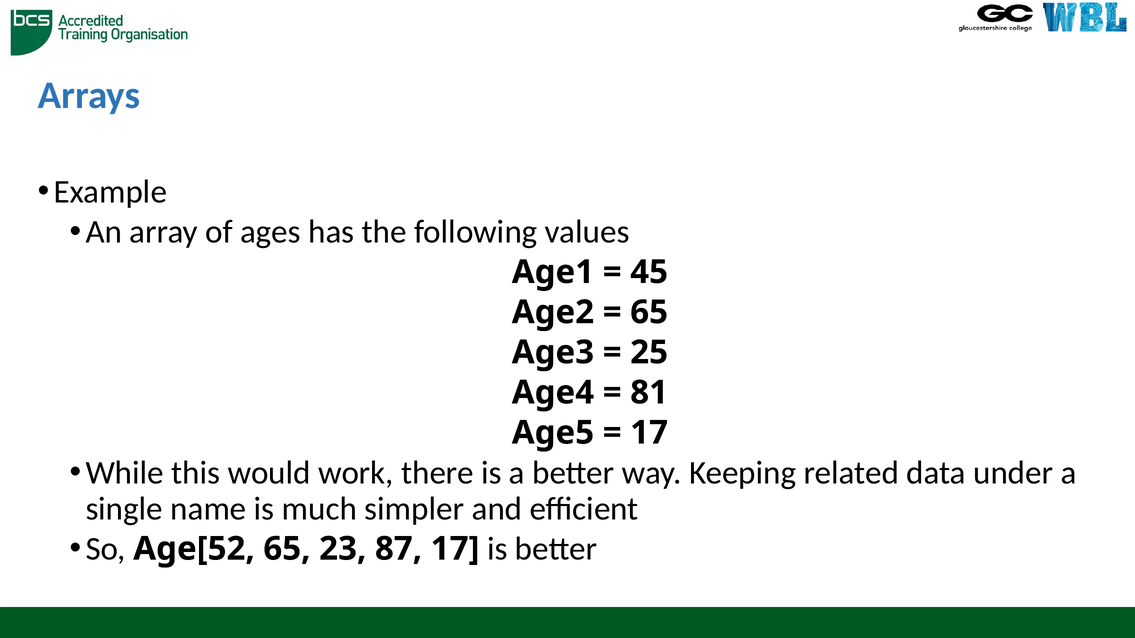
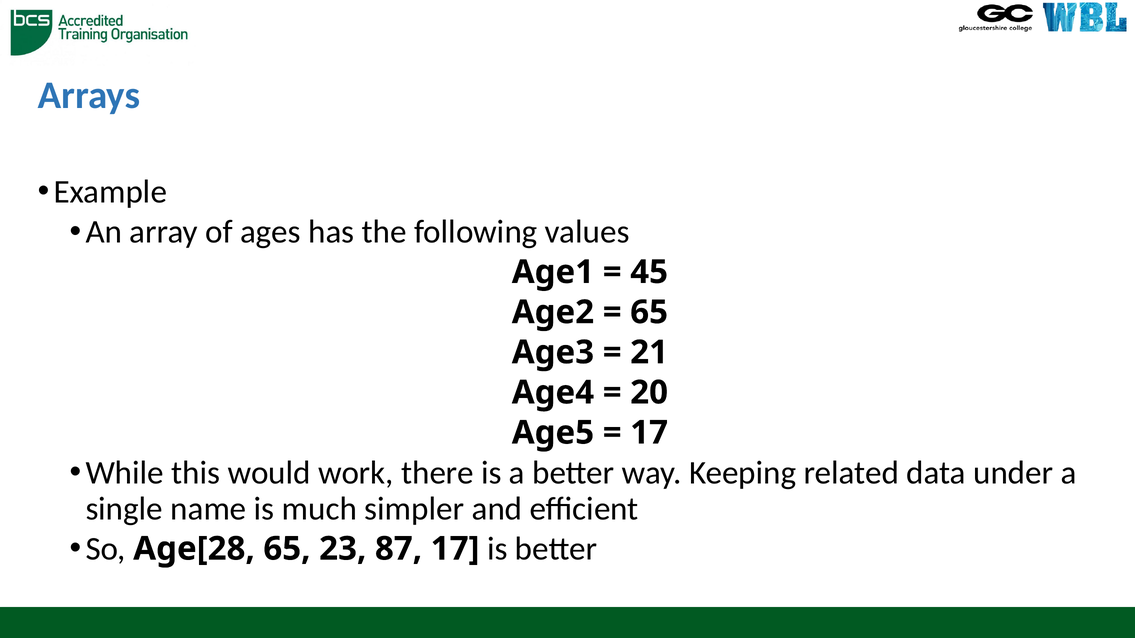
25: 25 -> 21
81: 81 -> 20
Age[52: Age[52 -> Age[28
